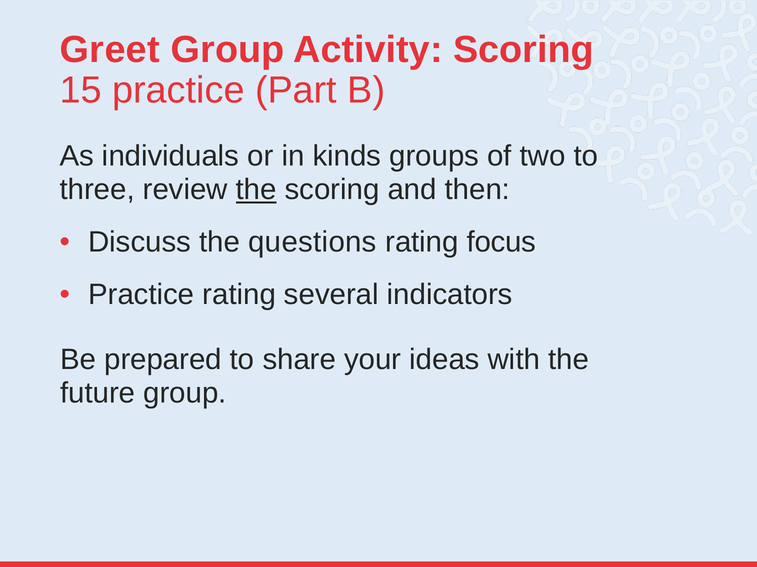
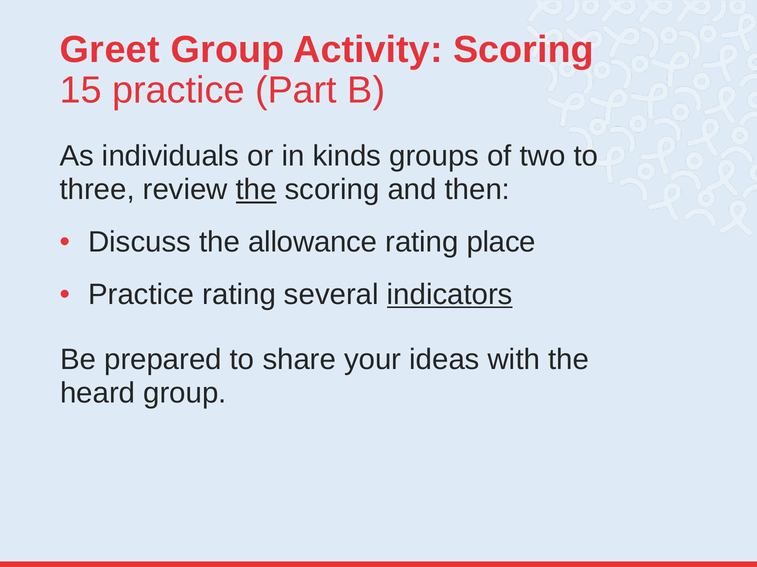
questions: questions -> allowance
focus: focus -> place
indicators underline: none -> present
future: future -> heard
